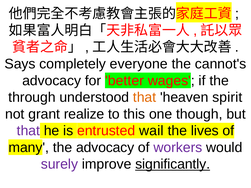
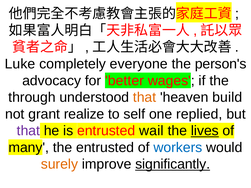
Says: Says -> Luke
cannot's: cannot's -> person's
spirit: spirit -> build
this: this -> self
though: though -> replied
lives underline: none -> present
the advocacy: advocacy -> entrusted
workers colour: purple -> blue
surely colour: purple -> orange
